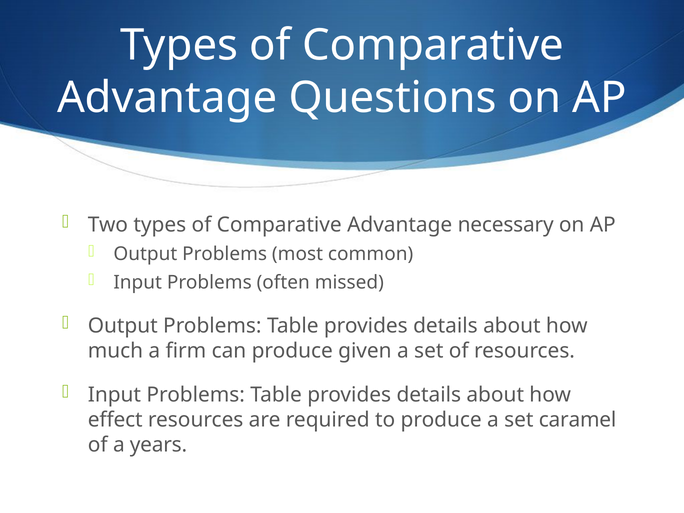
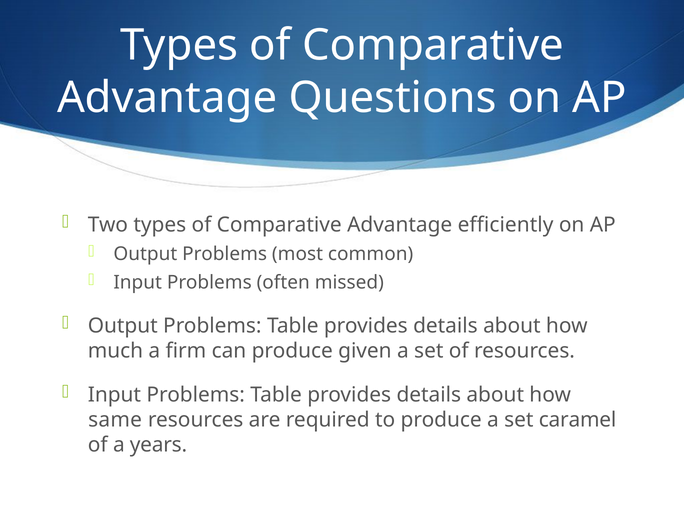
necessary: necessary -> efficiently
effect: effect -> same
